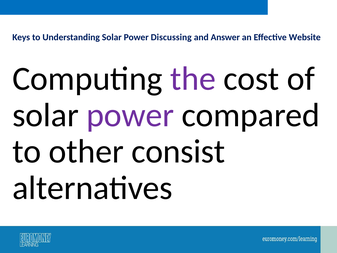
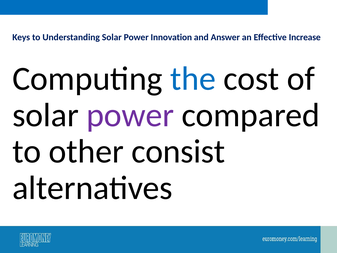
Discussing: Discussing -> Innovation
Website: Website -> Increase
the colour: purple -> blue
